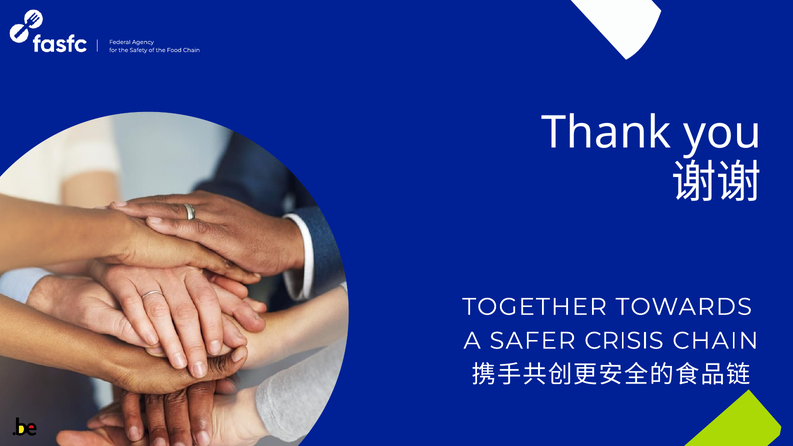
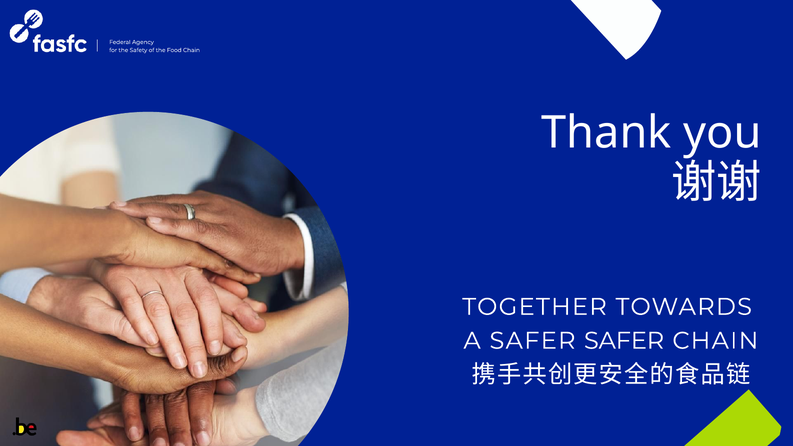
SAFER CRISIS: CRISIS -> SAFER
